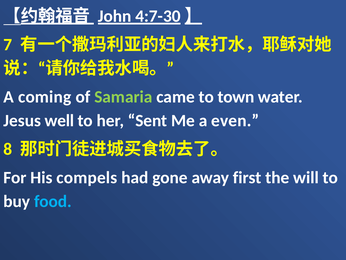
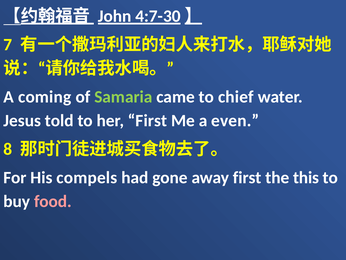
town: town -> chief
well: well -> told
her Sent: Sent -> First
will: will -> this
food colour: light blue -> pink
